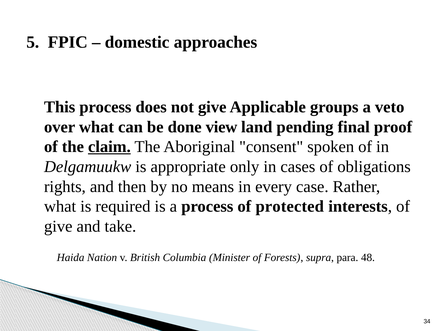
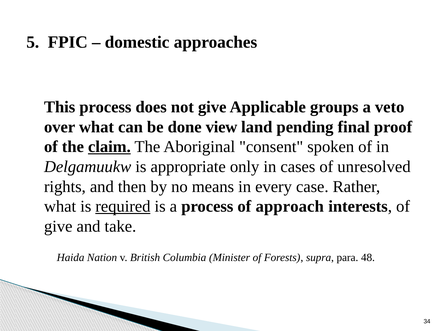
obligations: obligations -> unresolved
required underline: none -> present
protected: protected -> approach
